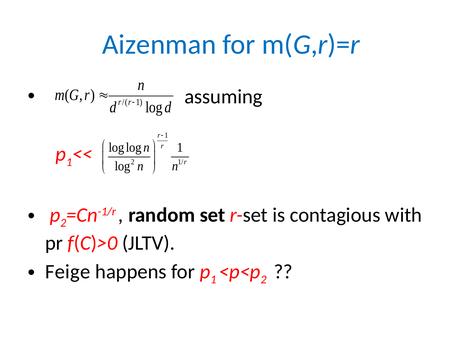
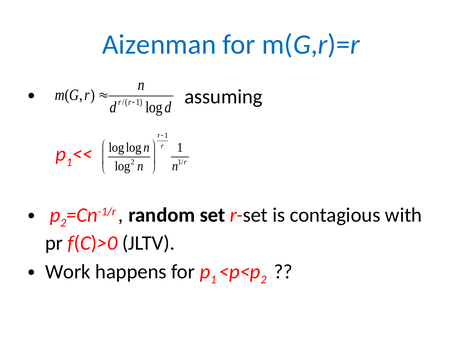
Feige: Feige -> Work
